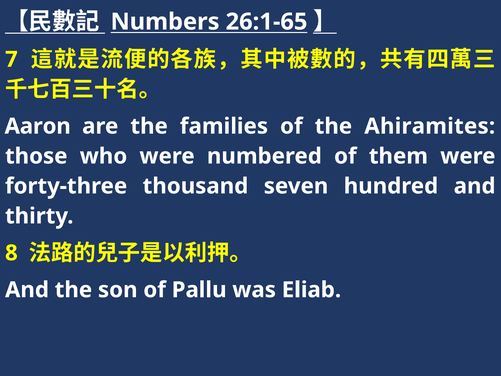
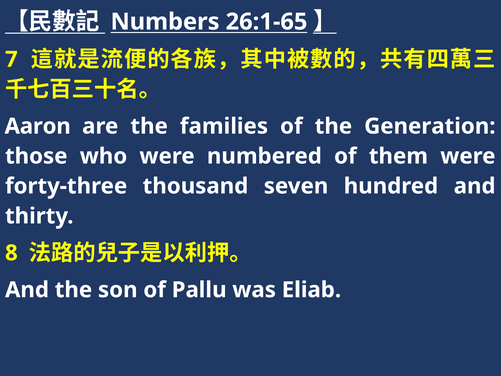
Ahiramites: Ahiramites -> Generation
